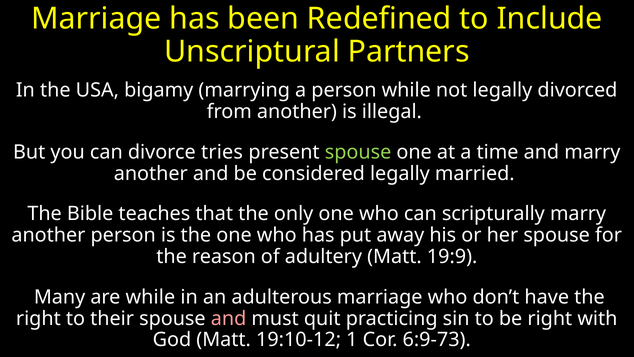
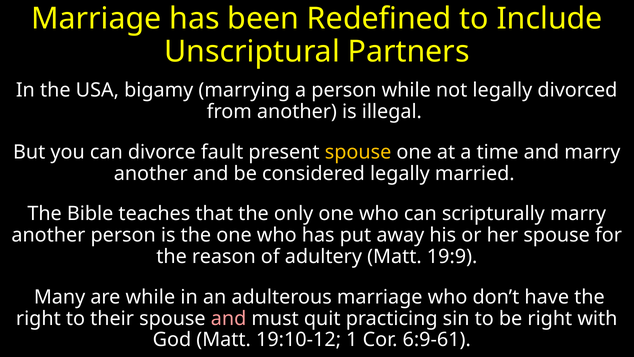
tries: tries -> fault
spouse at (358, 152) colour: light green -> yellow
6:9-73: 6:9-73 -> 6:9-61
